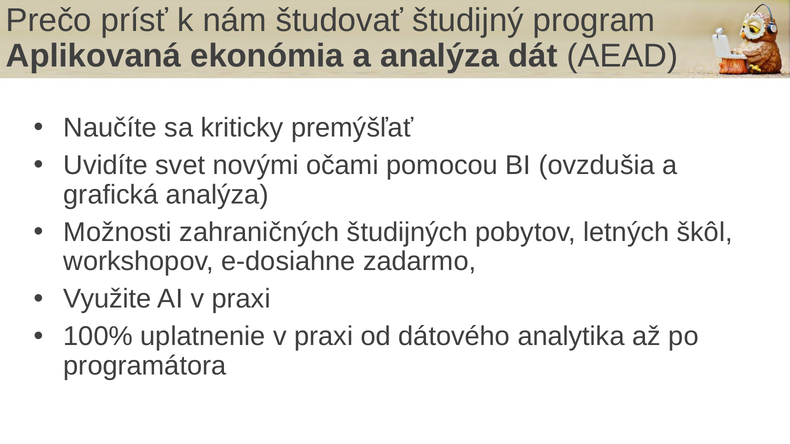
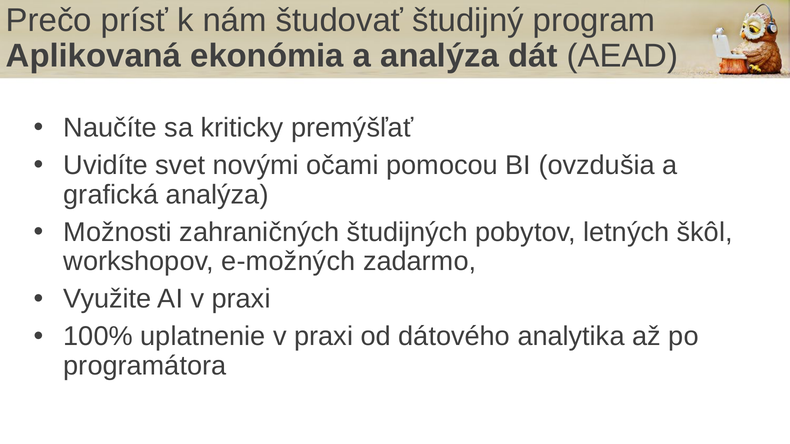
e-dosiahne: e-dosiahne -> e-možných
